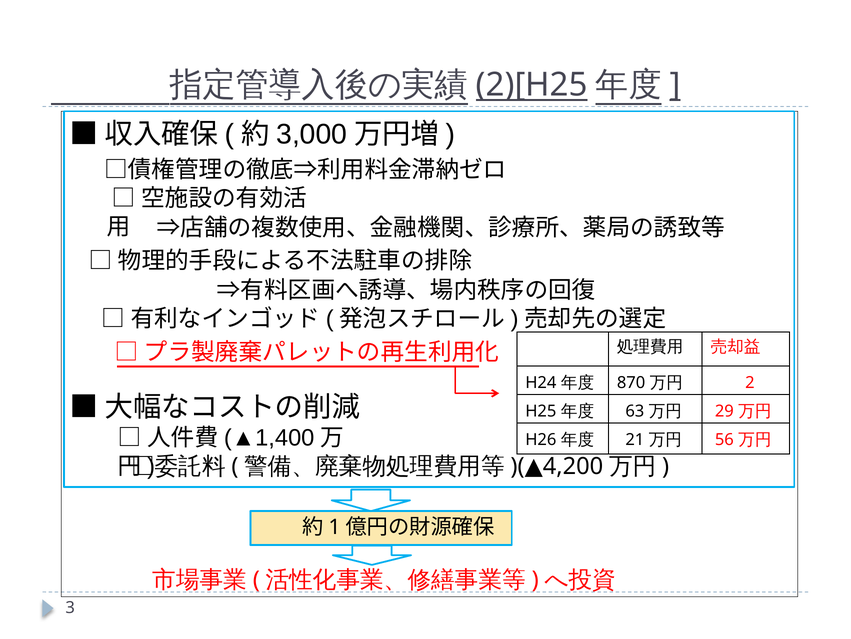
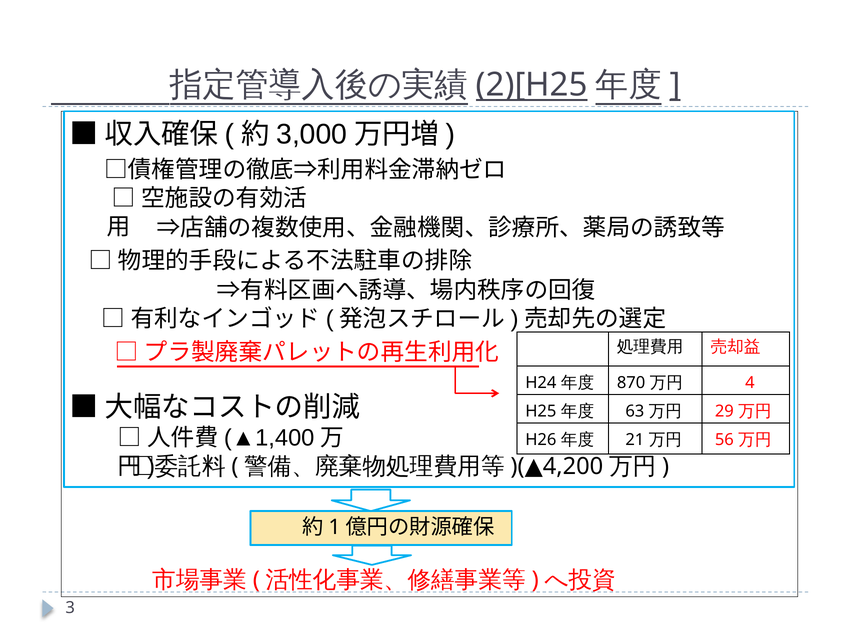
2: 2 -> 4
